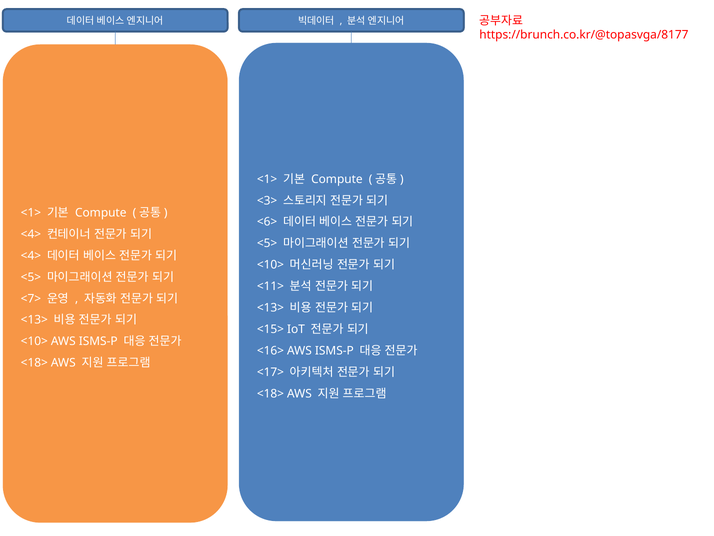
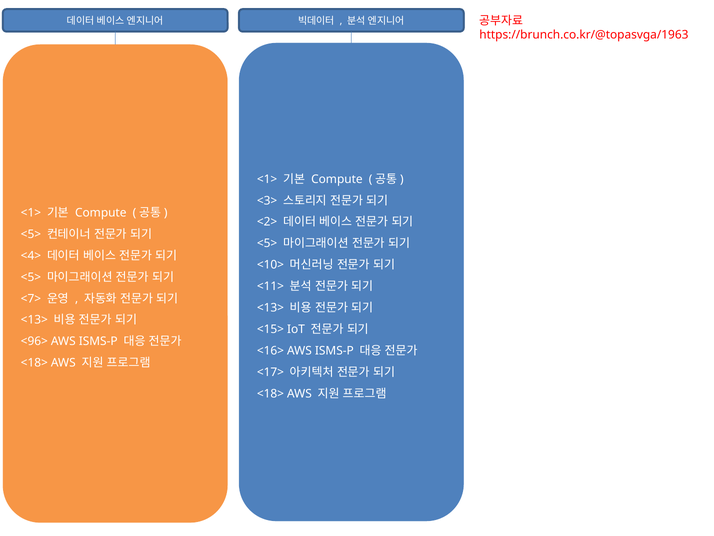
https://brunch.co.kr/@topasvga/8177: https://brunch.co.kr/@topasvga/8177 -> https://brunch.co.kr/@topasvga/1963
<6>: <6> -> <2>
<4> at (31, 234): <4> -> <5>
<10> at (34, 341): <10> -> <96>
